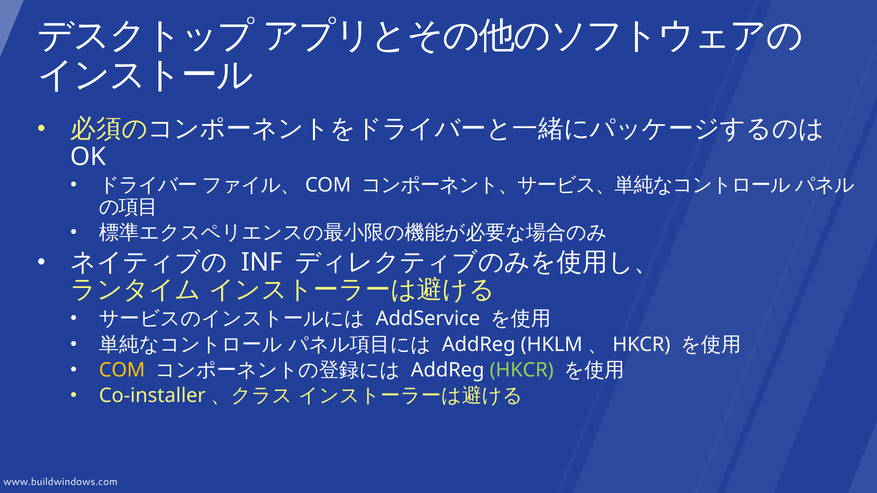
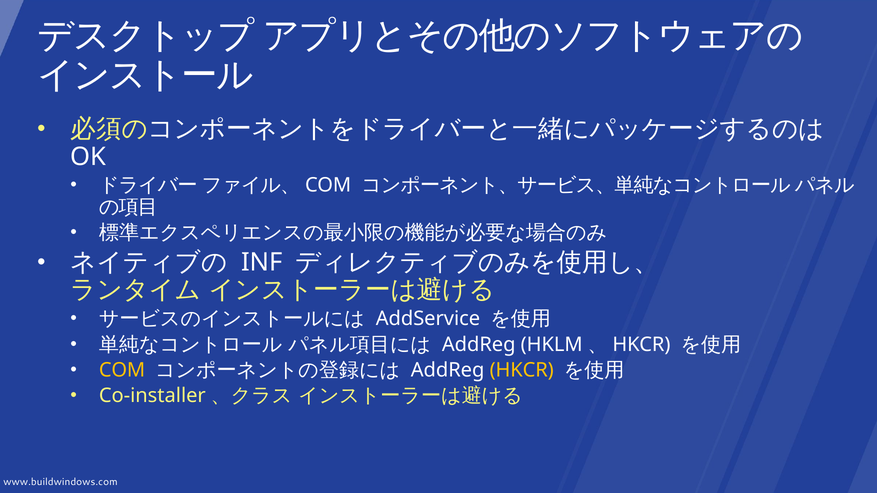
HKCR at (522, 370) colour: light green -> yellow
